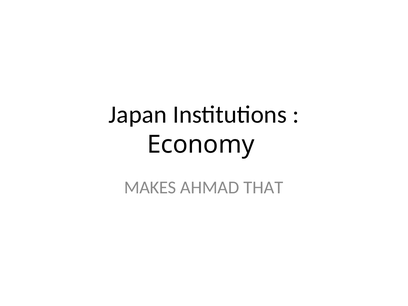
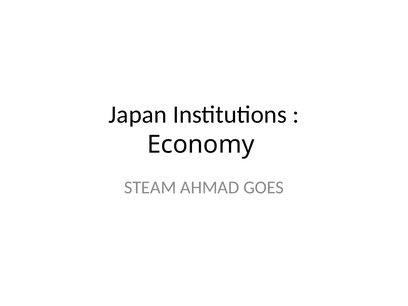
MAKES: MAKES -> STEAM
THAT: THAT -> GOES
